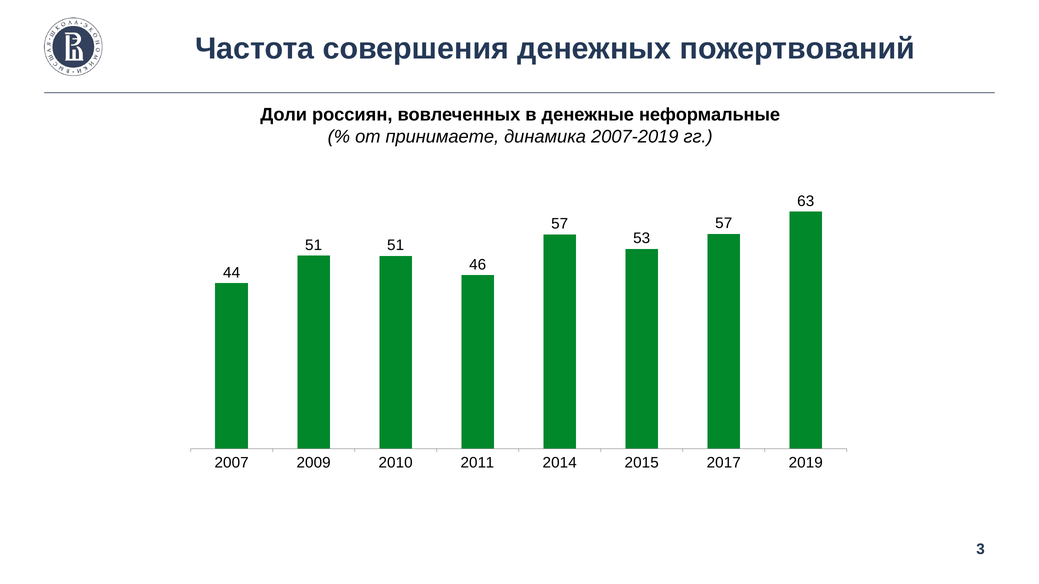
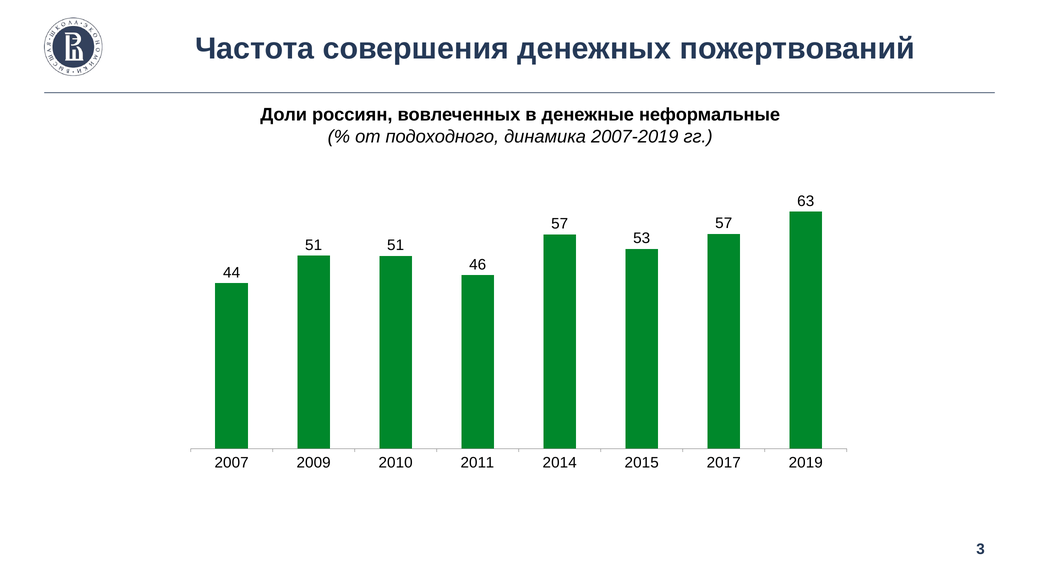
принимаете: принимаете -> подоходного
